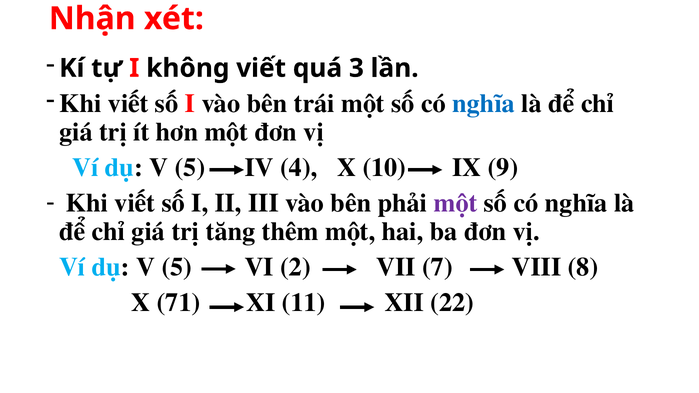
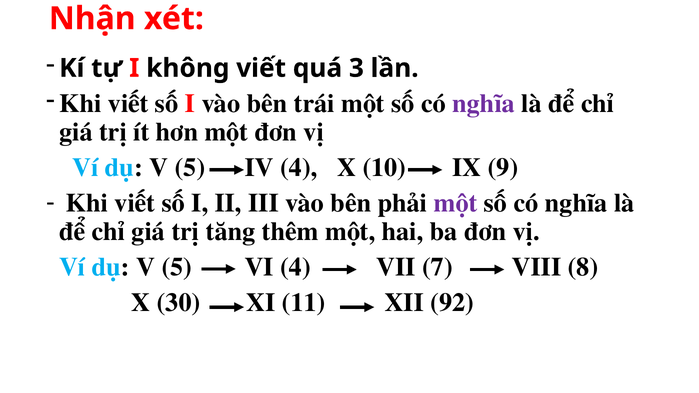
nghĩa at (484, 104) colour: blue -> purple
VI 2: 2 -> 4
71: 71 -> 30
22: 22 -> 92
